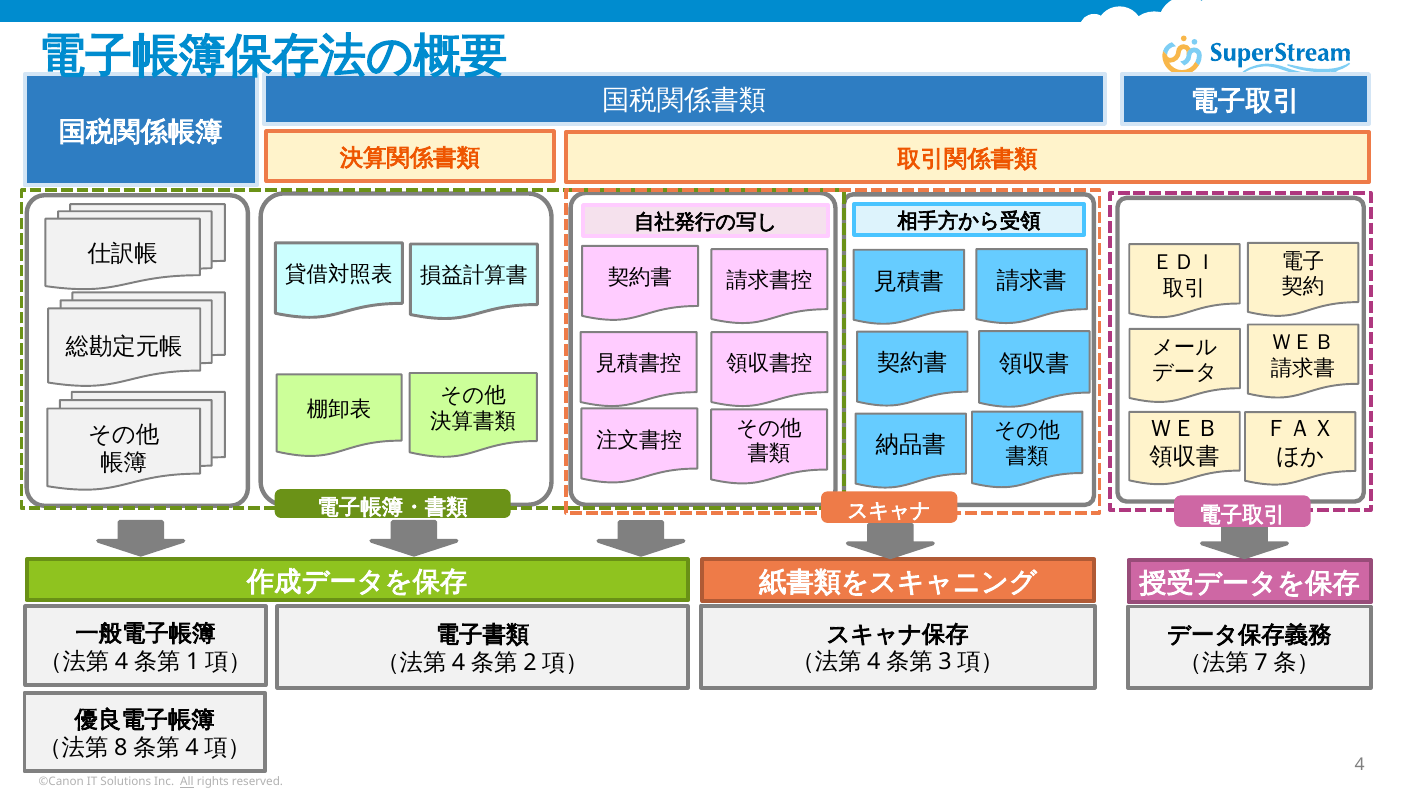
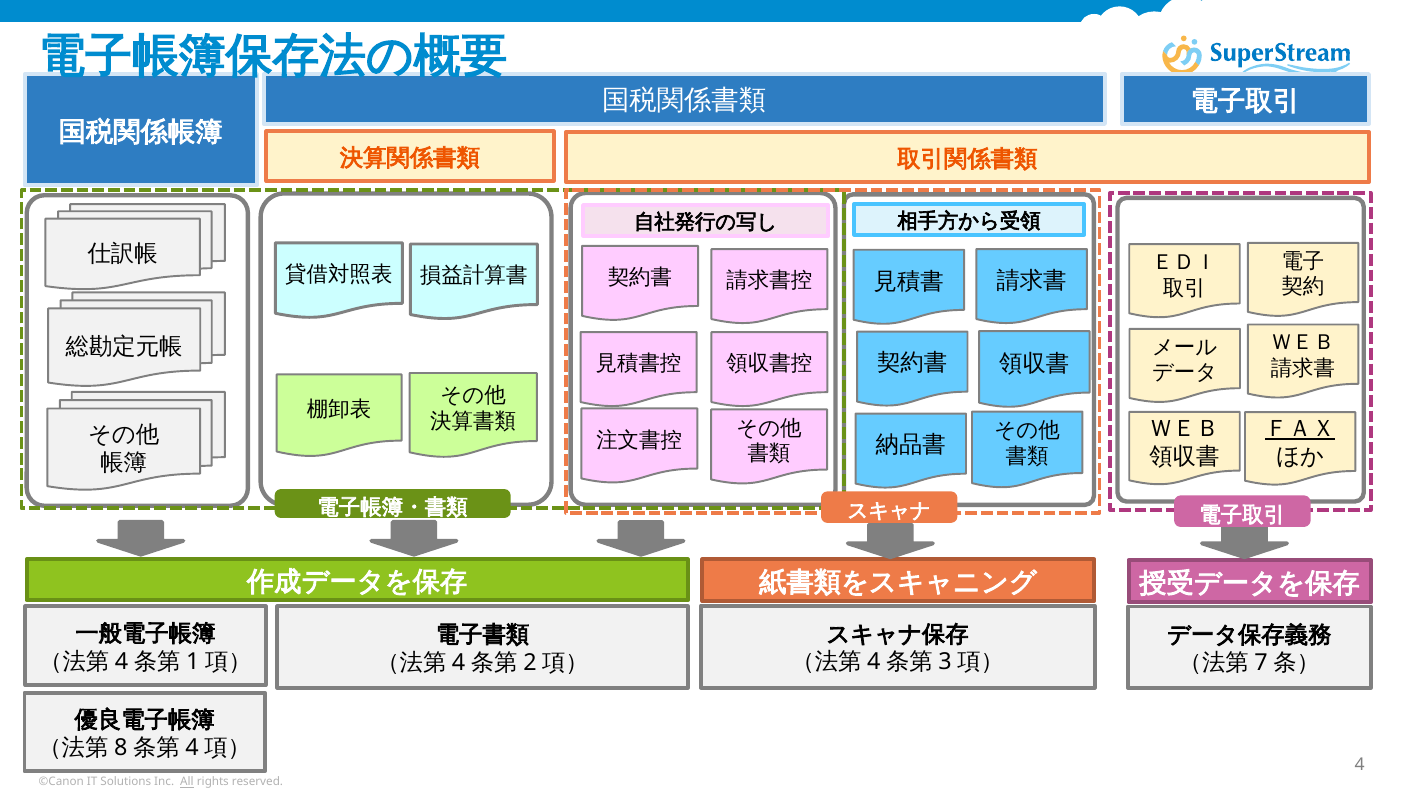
ＦＡＸ underline: none -> present
